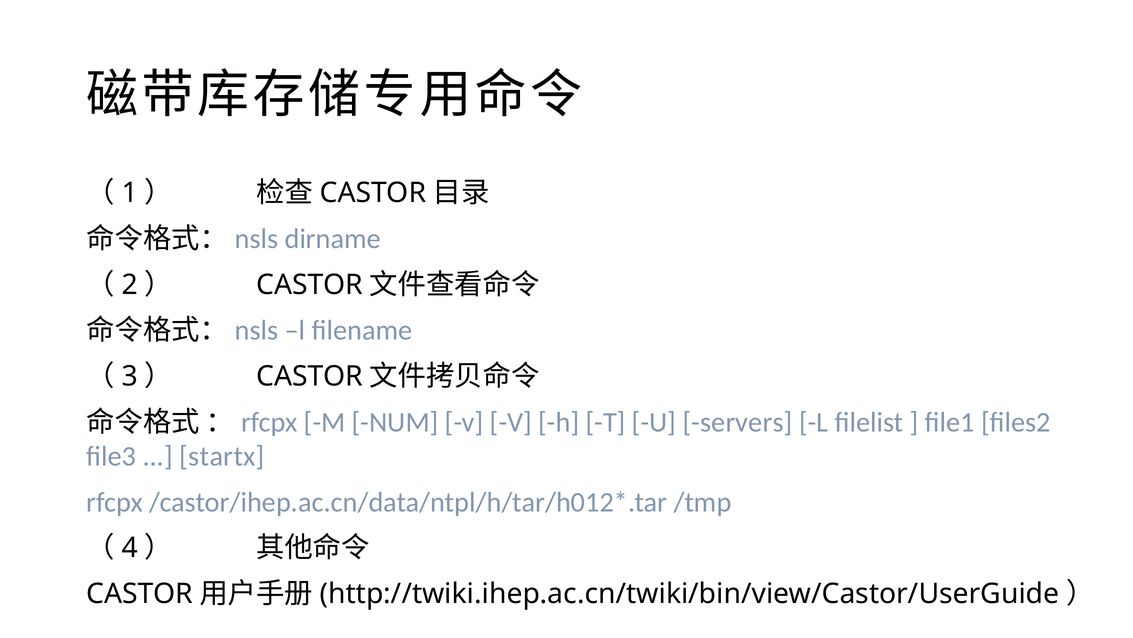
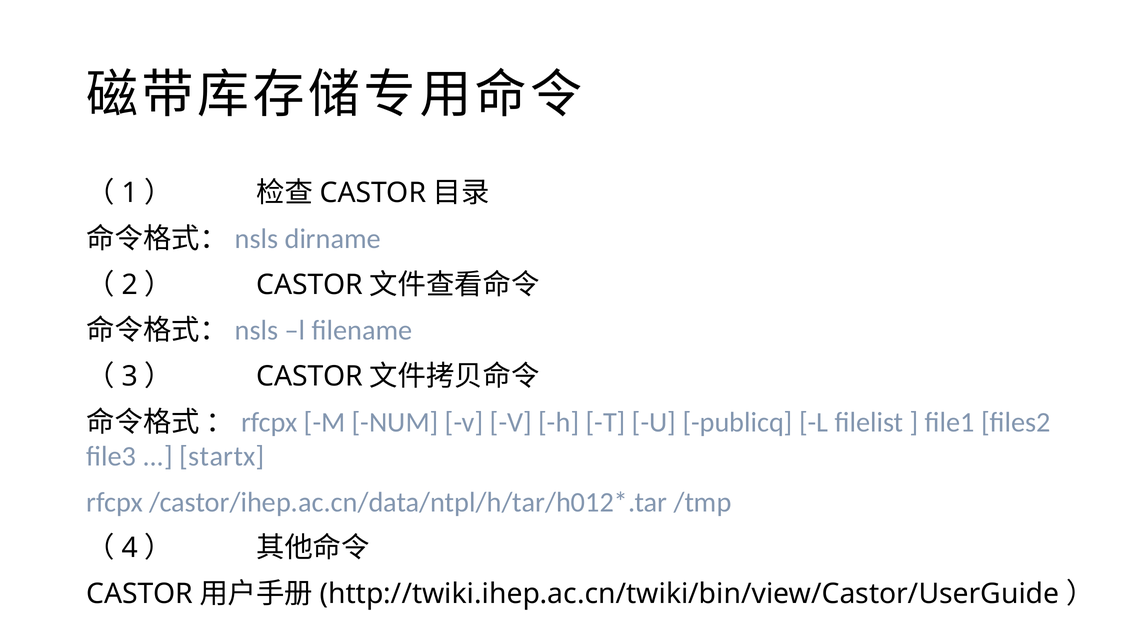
servers: servers -> publicq
